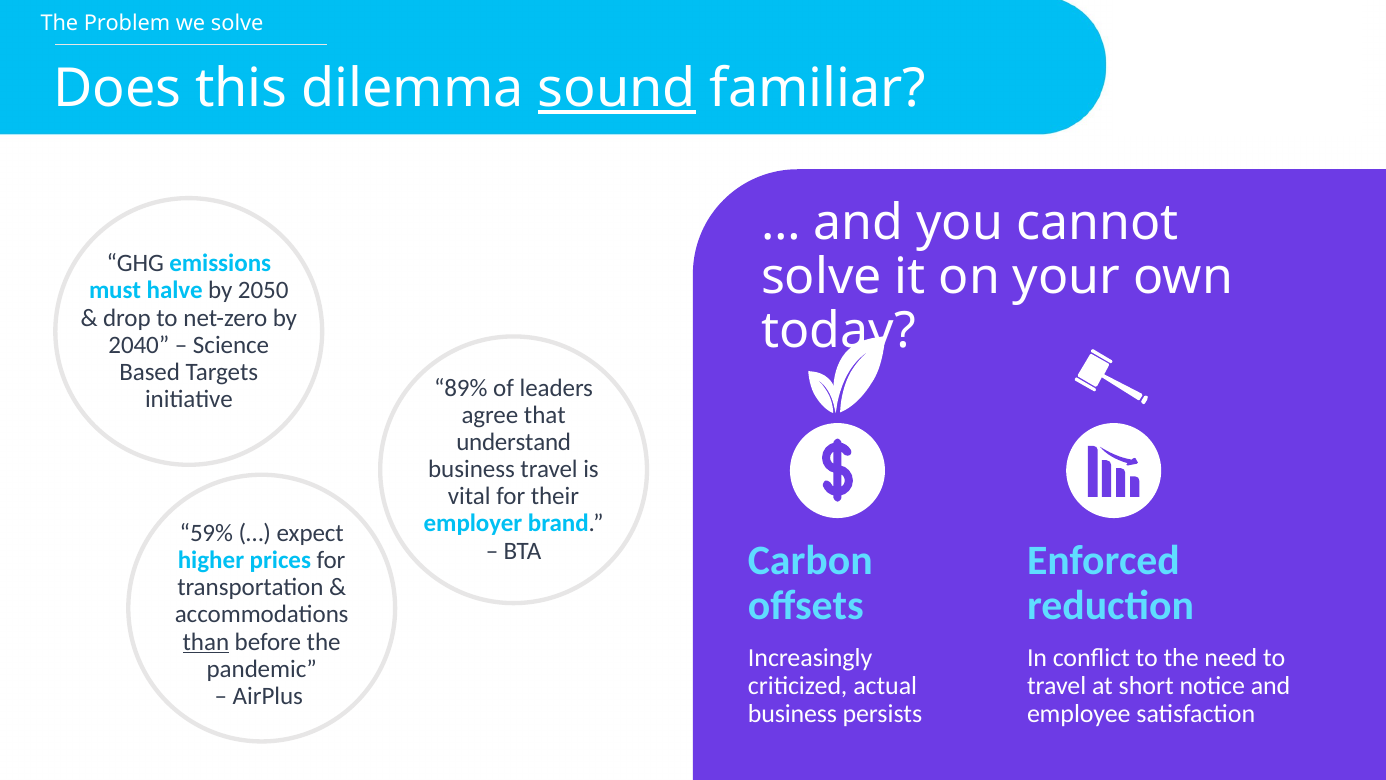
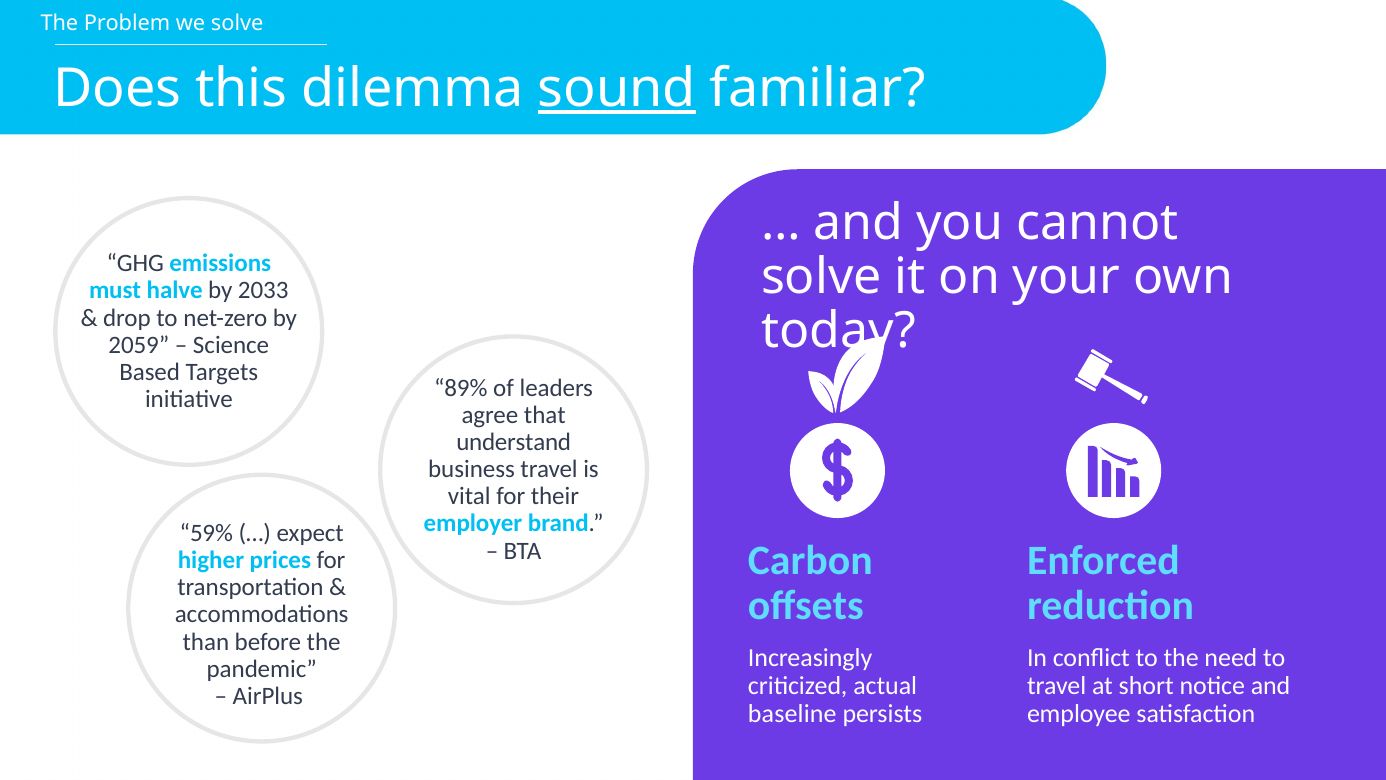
2050: 2050 -> 2033
2040: 2040 -> 2059
than underline: present -> none
business at (792, 714): business -> baseline
